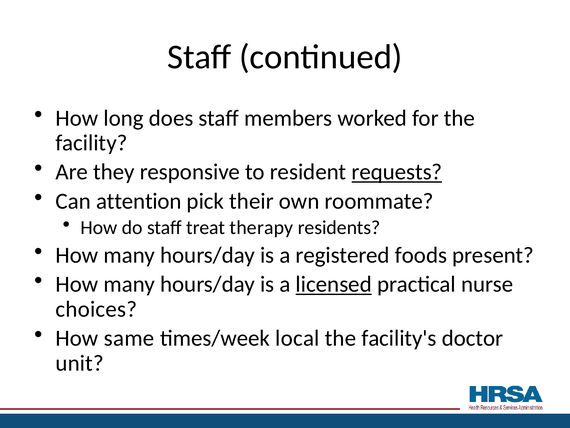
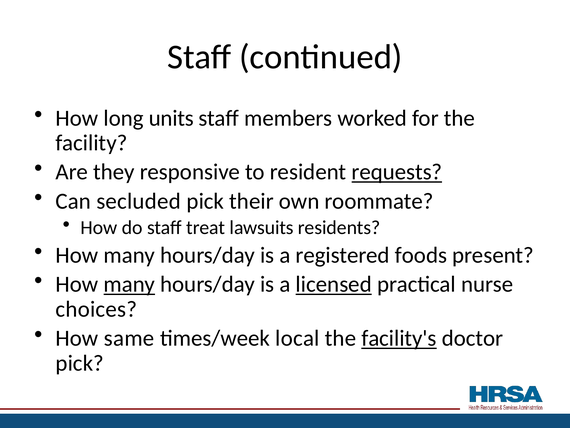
does: does -> units
attention: attention -> secluded
therapy: therapy -> lawsuits
many at (129, 284) underline: none -> present
facility's underline: none -> present
unit at (80, 363): unit -> pick
